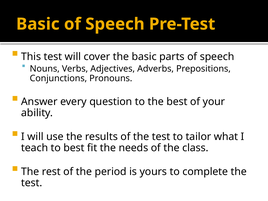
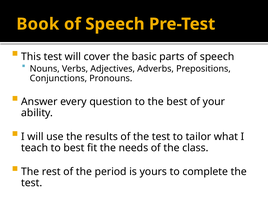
Basic at (38, 24): Basic -> Book
